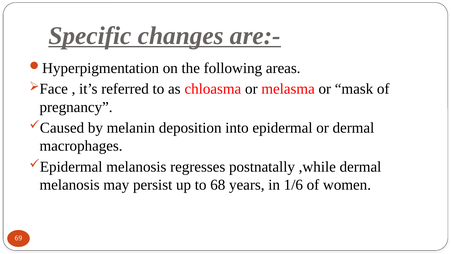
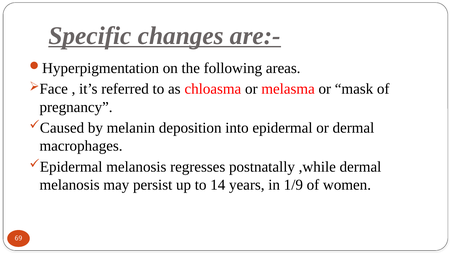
68: 68 -> 14
1/6: 1/6 -> 1/9
